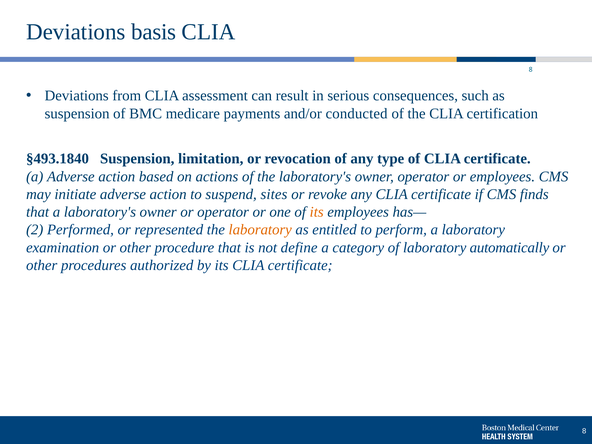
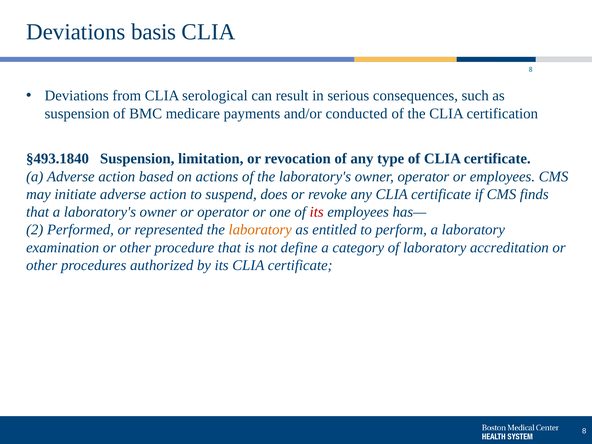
assessment: assessment -> serological
sites: sites -> does
its at (317, 212) colour: orange -> red
automatically: automatically -> accreditation
